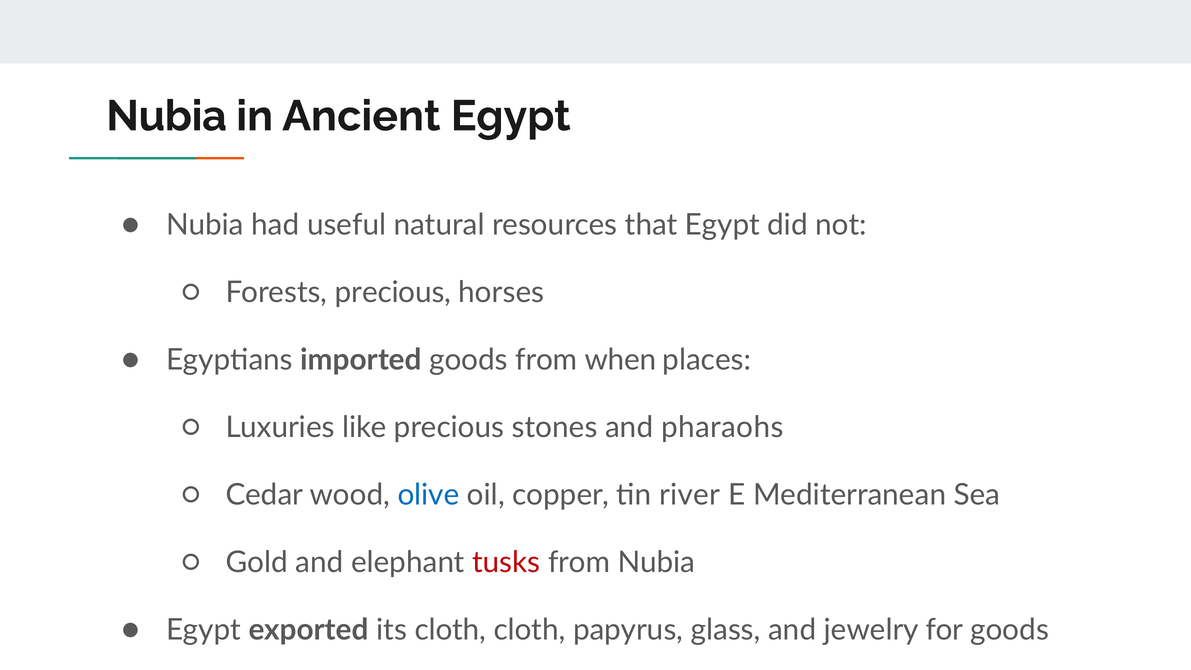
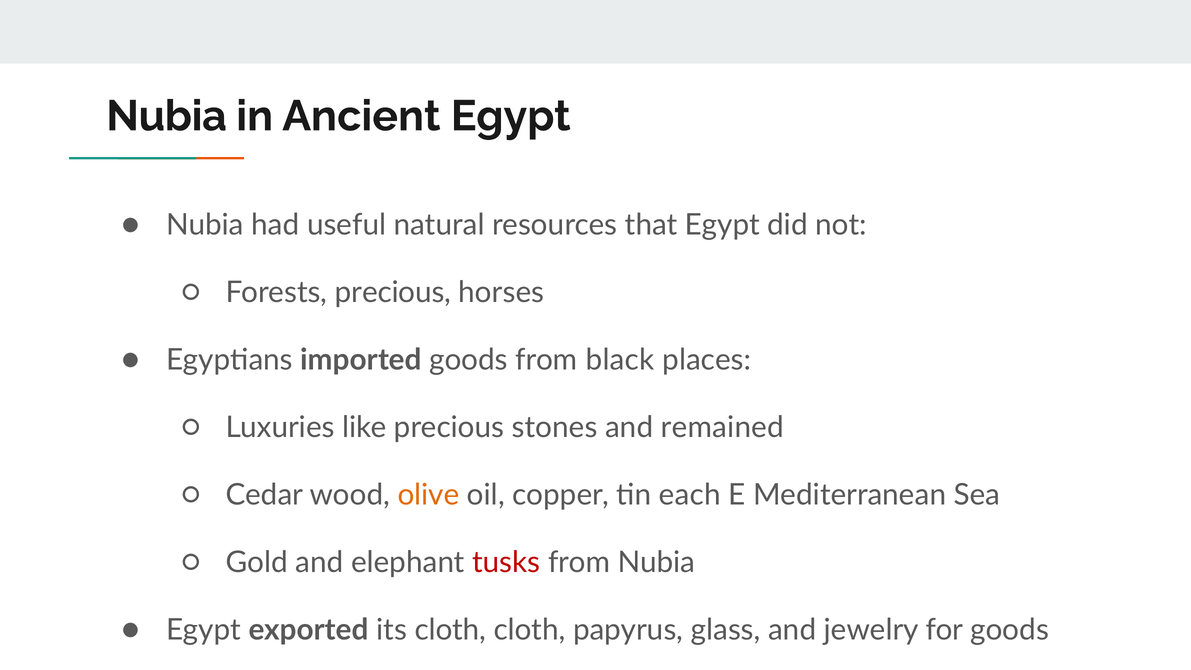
when: when -> black
pharaohs: pharaohs -> remained
olive colour: blue -> orange
tin river: river -> each
